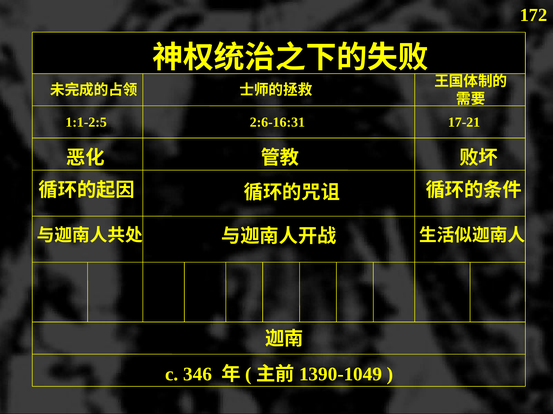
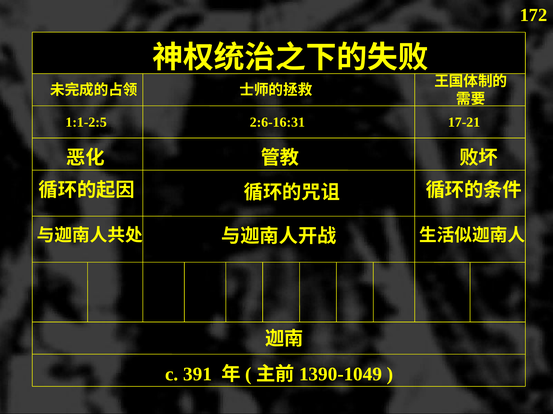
346: 346 -> 391
